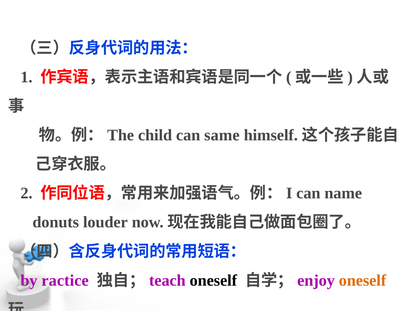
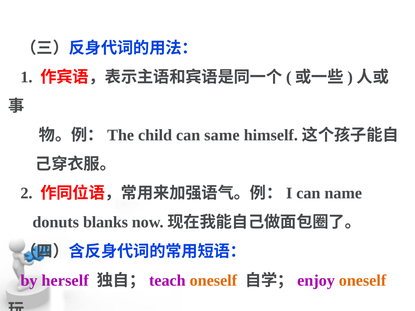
louder: louder -> blanks
ractice: ractice -> herself
oneself at (213, 281) colour: black -> orange
